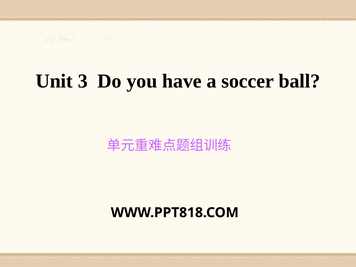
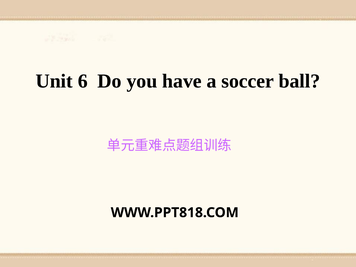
3: 3 -> 6
